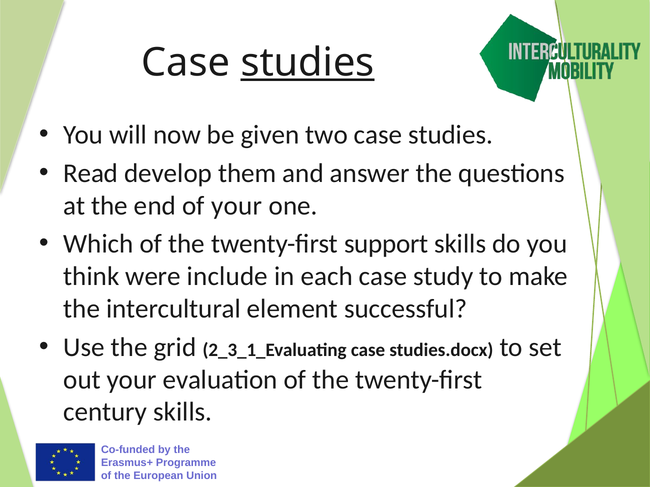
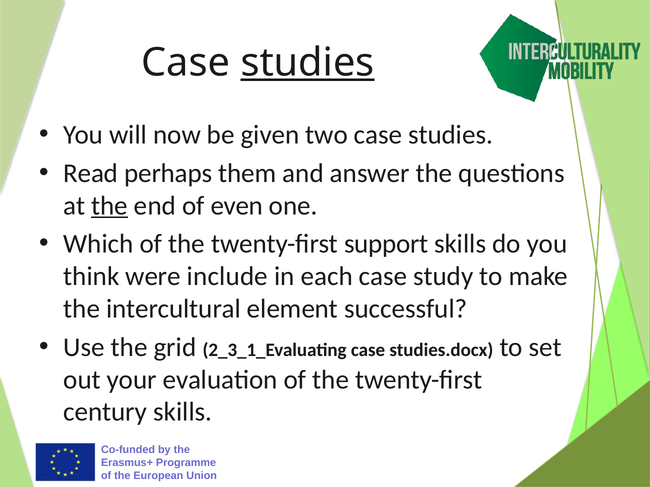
develop: develop -> perhaps
the at (110, 206) underline: none -> present
of your: your -> even
